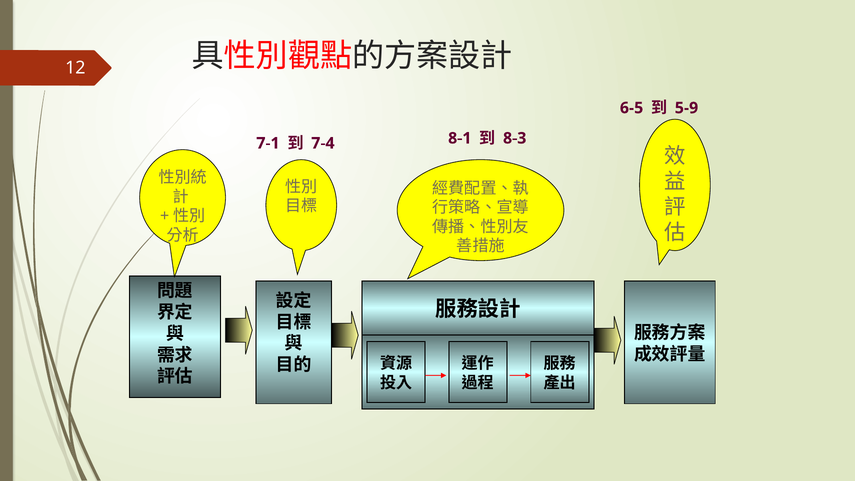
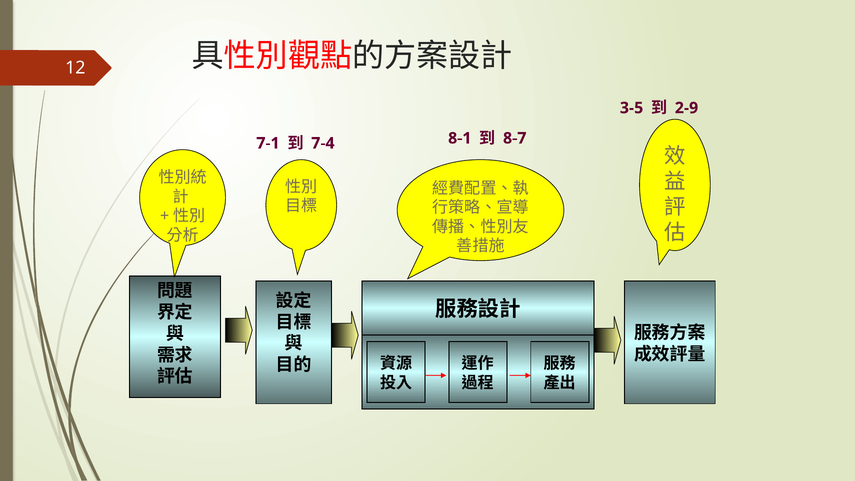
6-5: 6-5 -> 3-5
5-9: 5-9 -> 2-9
8-3: 8-3 -> 8-7
